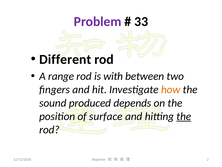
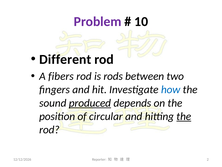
33: 33 -> 10
range: range -> fibers
with: with -> rods
how colour: orange -> blue
produced underline: none -> present
surface: surface -> circular
